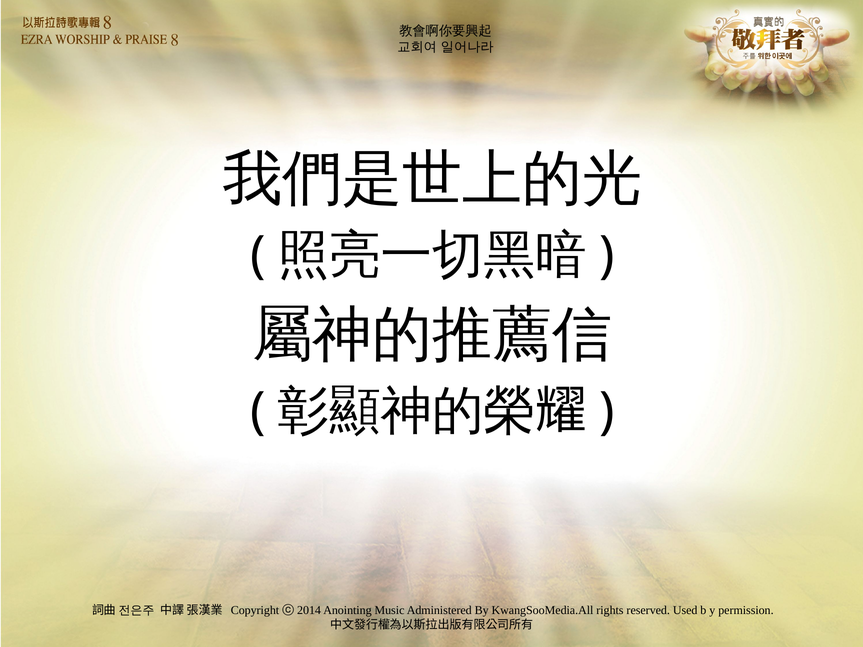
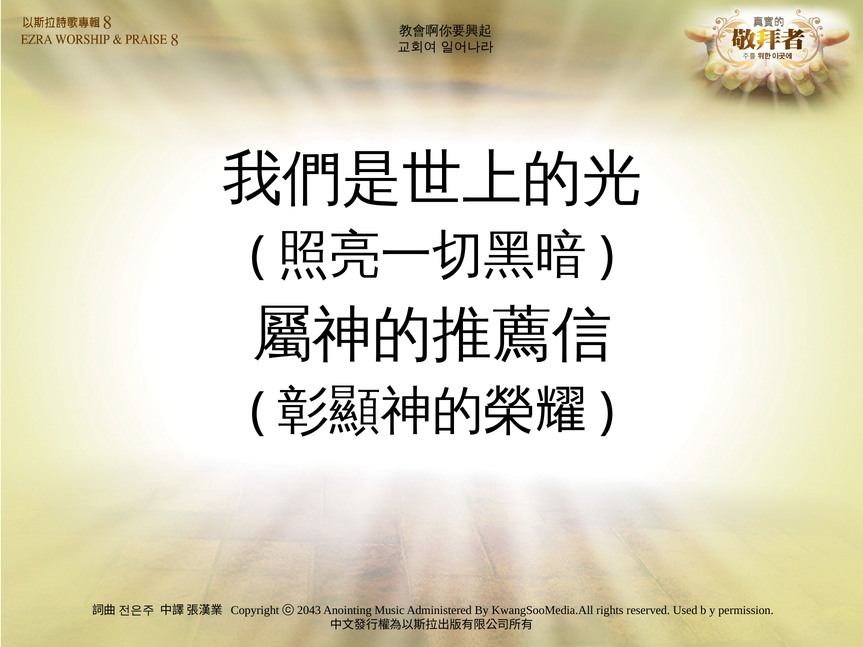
2014: 2014 -> 2043
